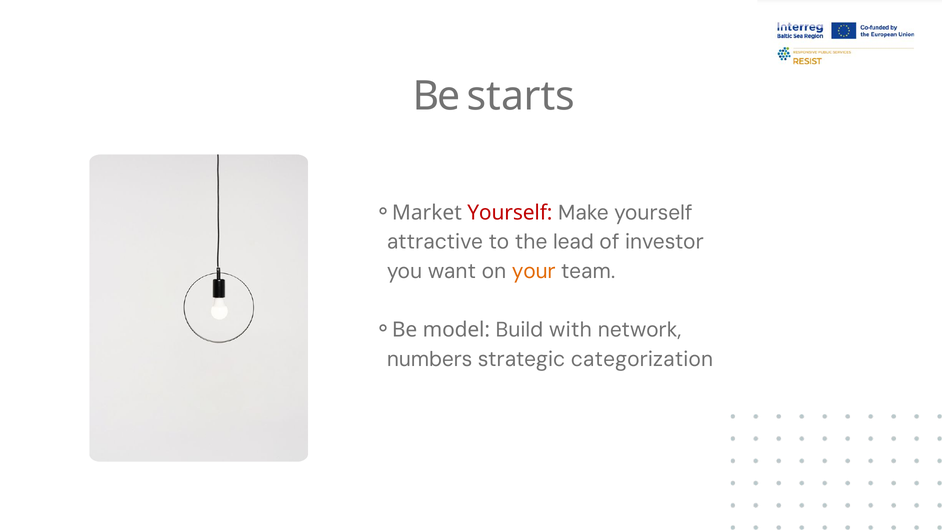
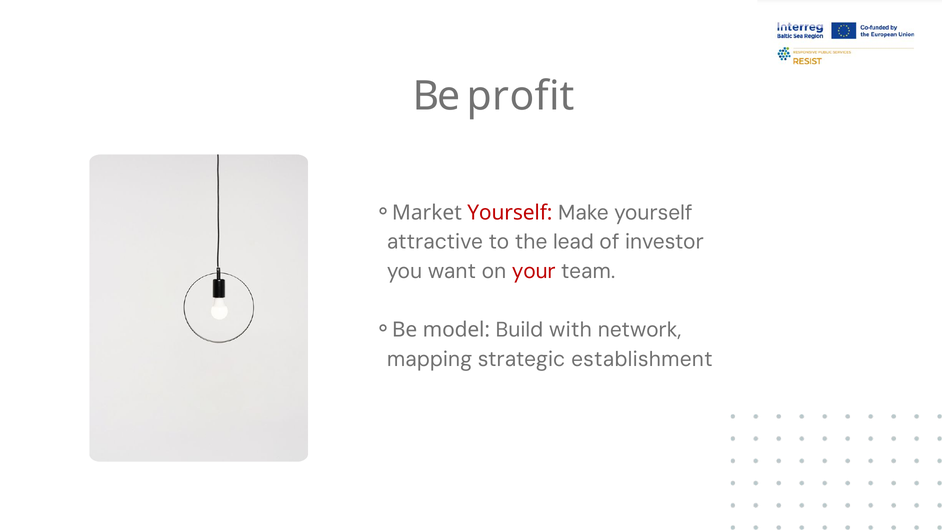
starts: starts -> profit
your colour: orange -> red
numbers: numbers -> mapping
categorization: categorization -> establishment
